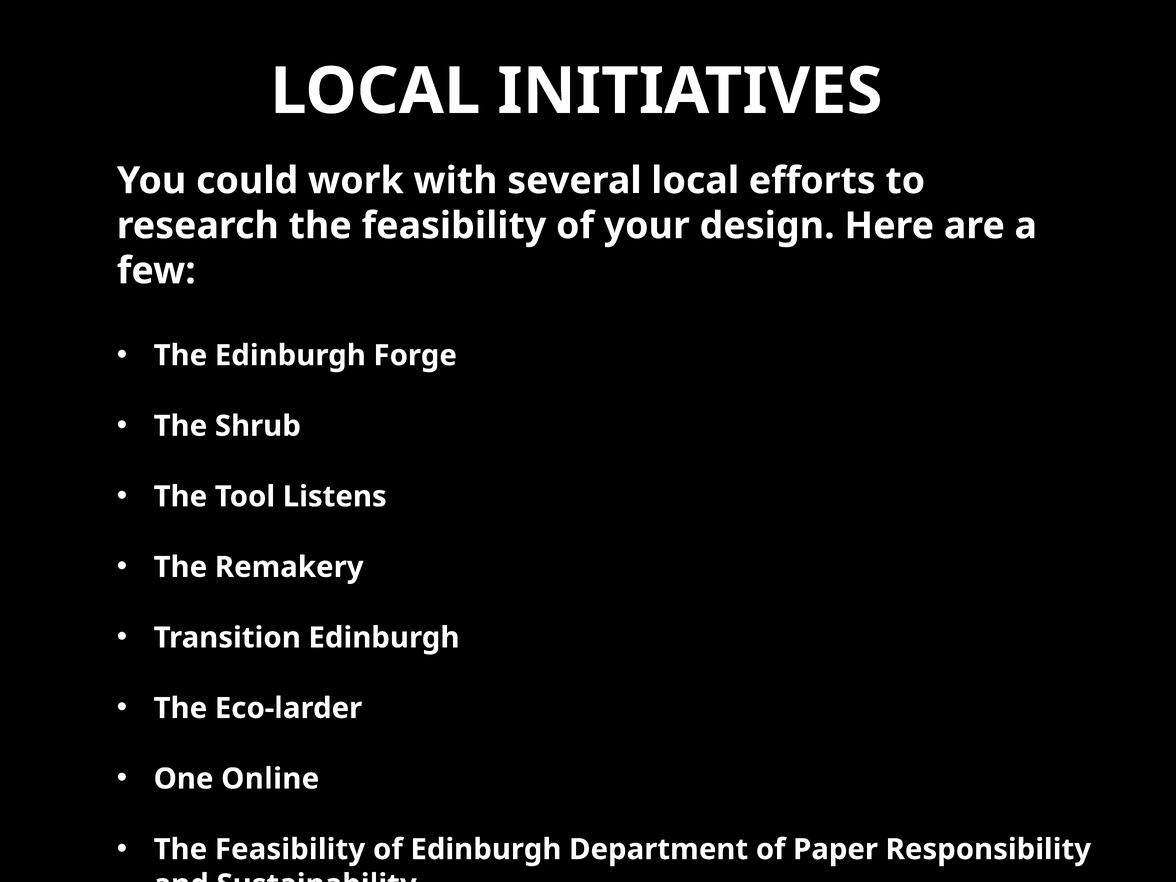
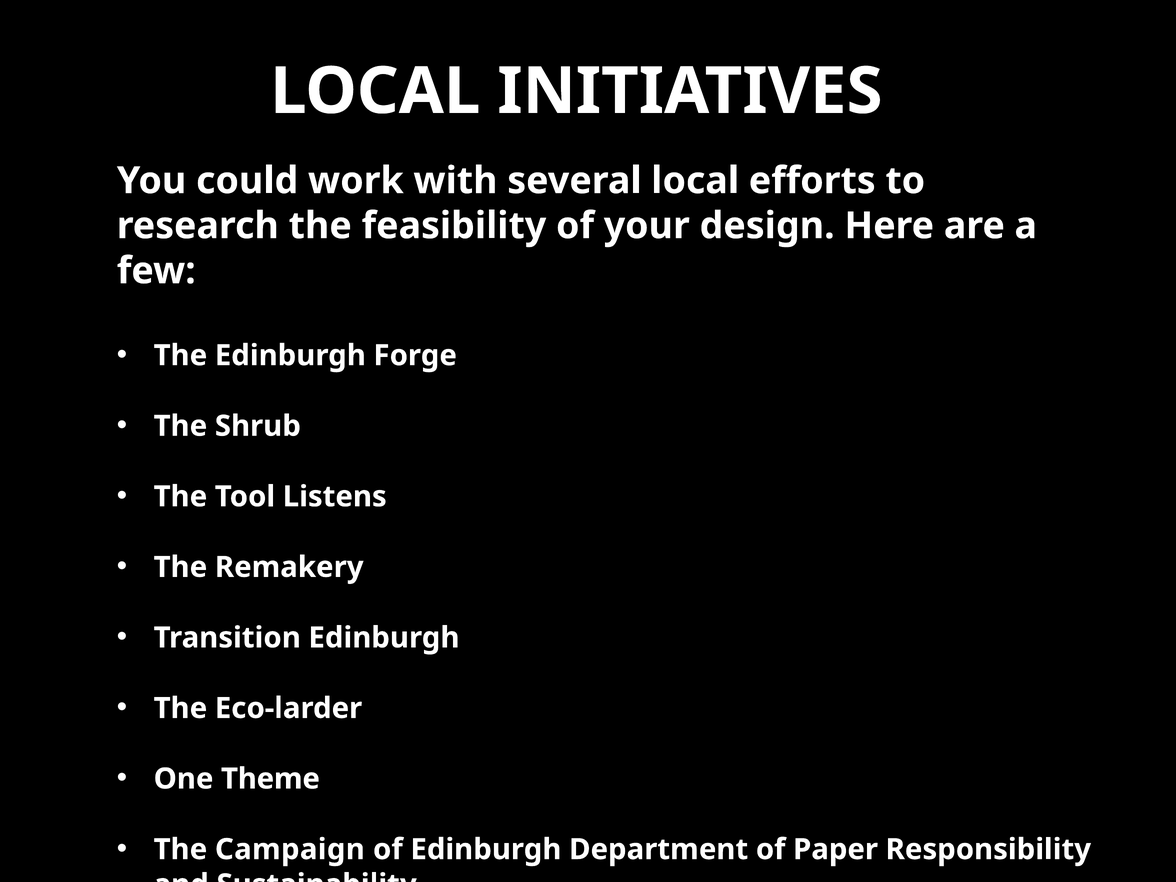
Online: Online -> Theme
Feasibility at (290, 849): Feasibility -> Campaign
